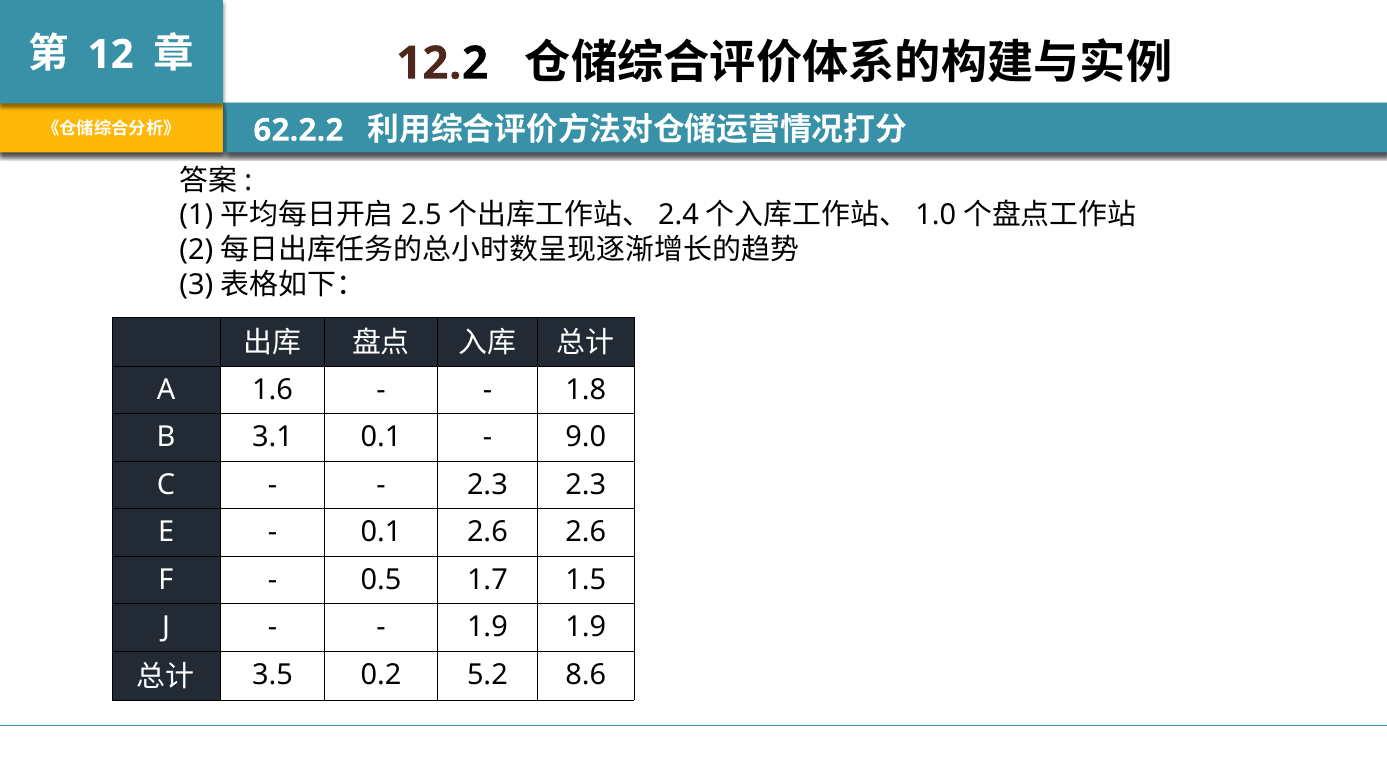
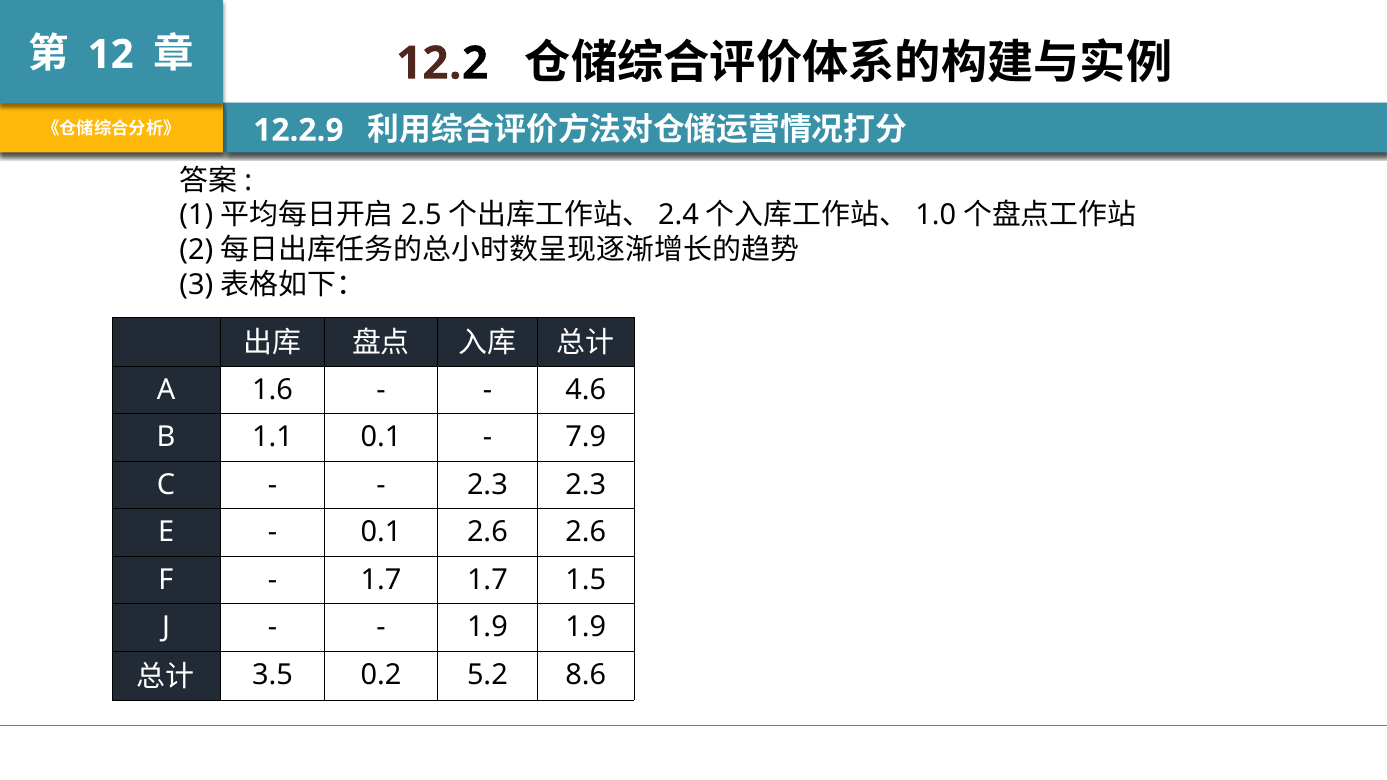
62.2.2: 62.2.2 -> 12.2.9
1.8: 1.8 -> 4.6
3.1: 3.1 -> 1.1
9.0: 9.0 -> 7.9
0.5 at (381, 580): 0.5 -> 1.7
